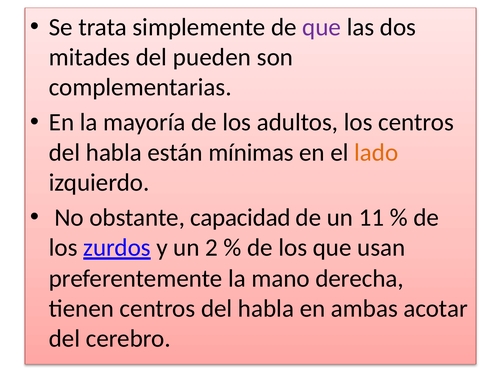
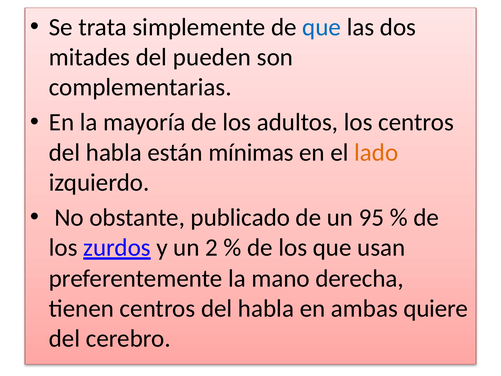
que at (322, 27) colour: purple -> blue
capacidad: capacidad -> publicado
11: 11 -> 95
acotar: acotar -> quiere
